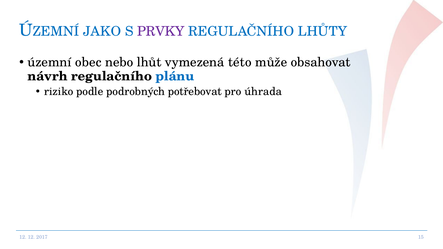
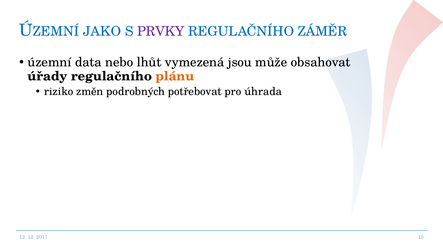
LHŮTY: LHŮTY -> ZÁMĚR
obec: obec -> data
této: této -> jsou
návrh: návrh -> úřady
plánu colour: blue -> orange
podle: podle -> změn
